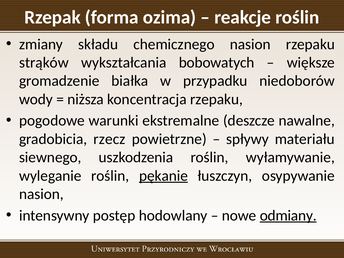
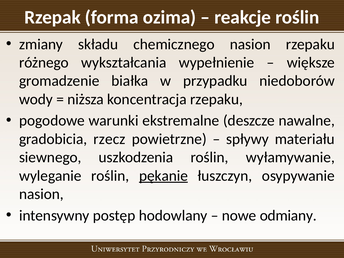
strąków: strąków -> różnego
bobowatych: bobowatych -> wypełnienie
odmiany underline: present -> none
